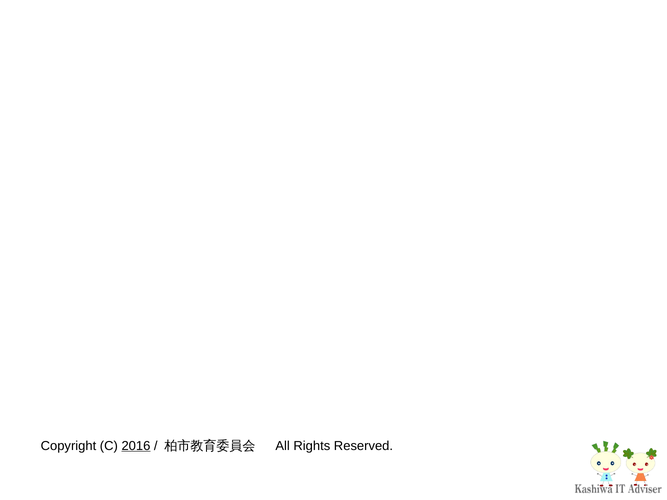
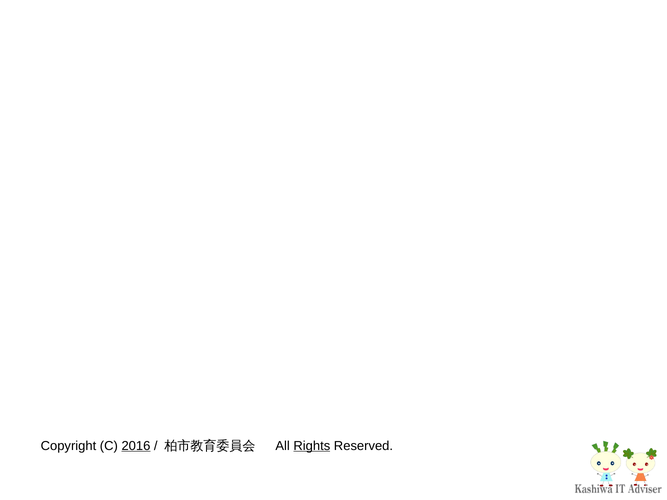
Rights underline: none -> present
